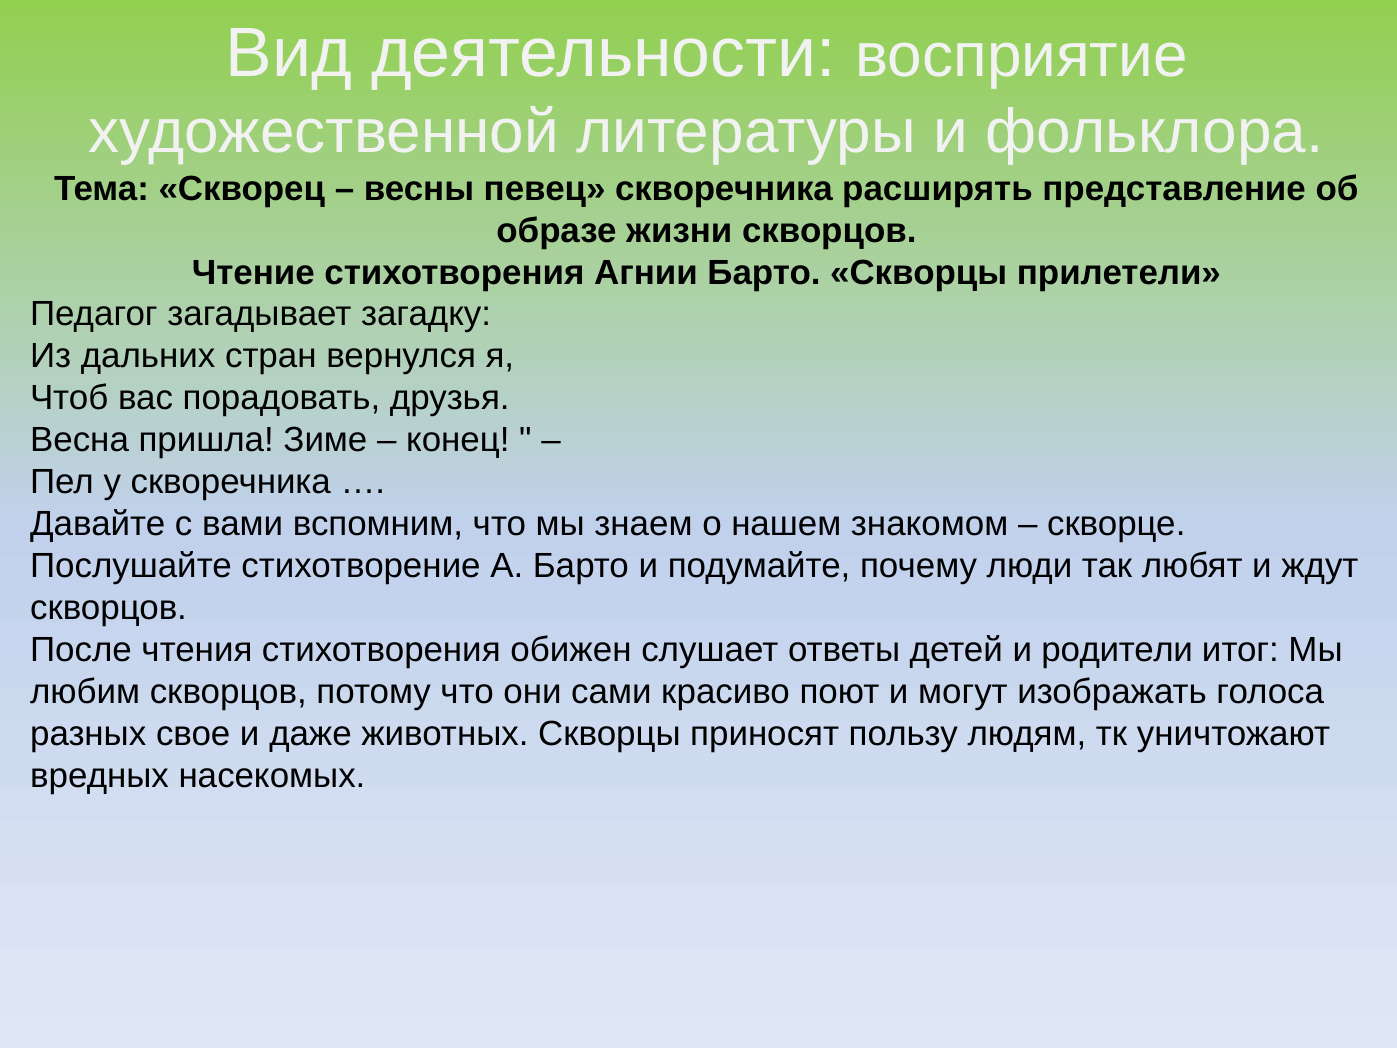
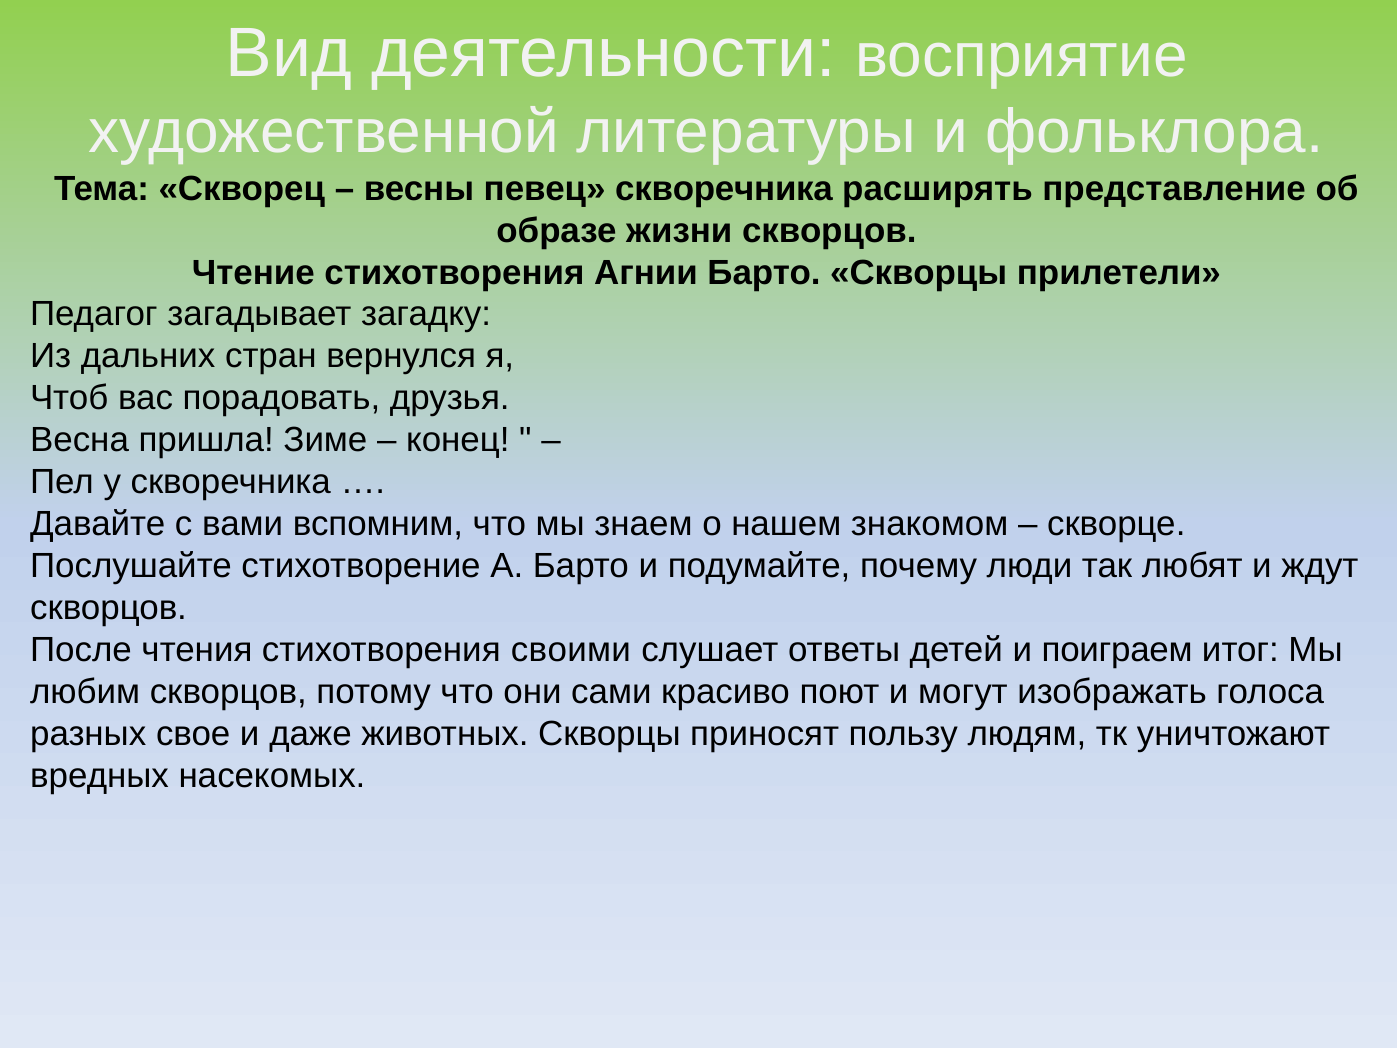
обижен: обижен -> своими
родители: родители -> поиграем
